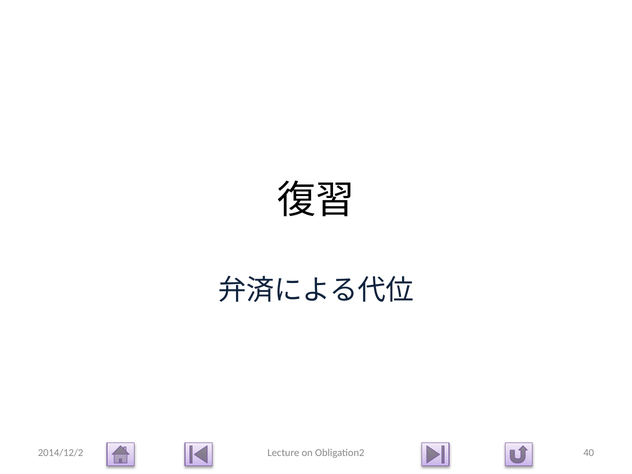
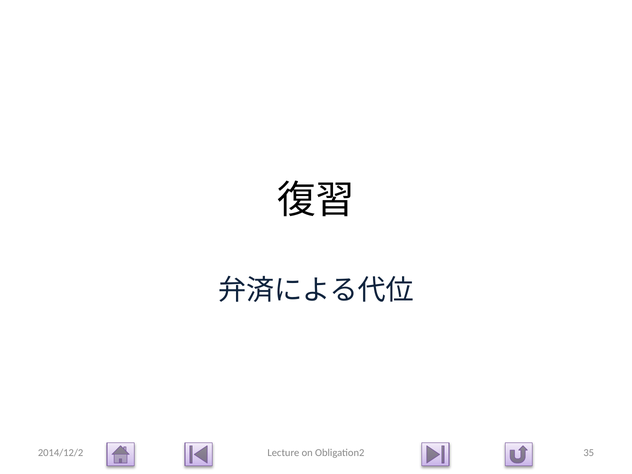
40: 40 -> 35
